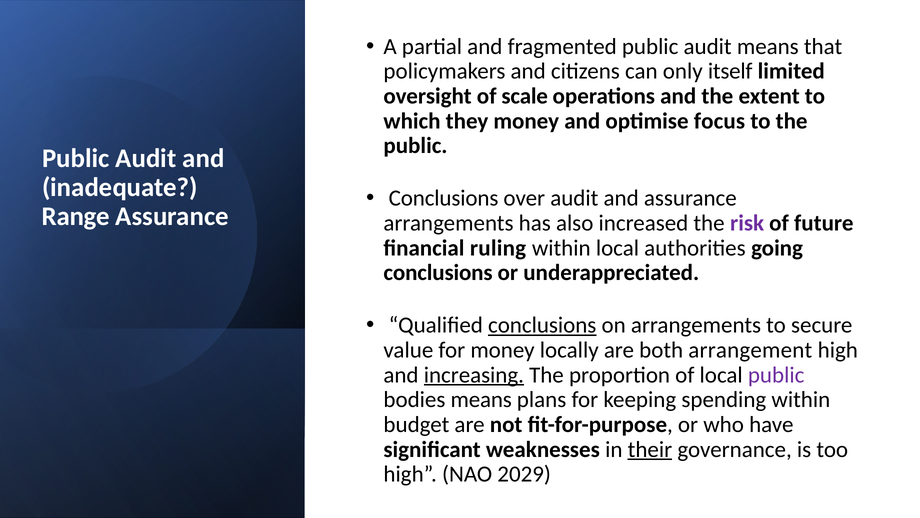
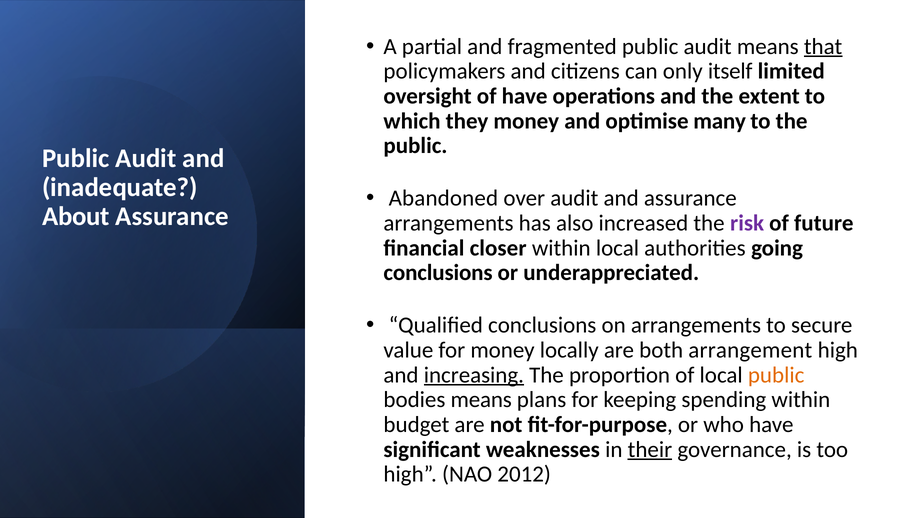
that underline: none -> present
of scale: scale -> have
focus: focus -> many
Conclusions at (444, 198): Conclusions -> Abandoned
Range: Range -> About
ruling: ruling -> closer
conclusions at (542, 325) underline: present -> none
public at (776, 375) colour: purple -> orange
2029: 2029 -> 2012
